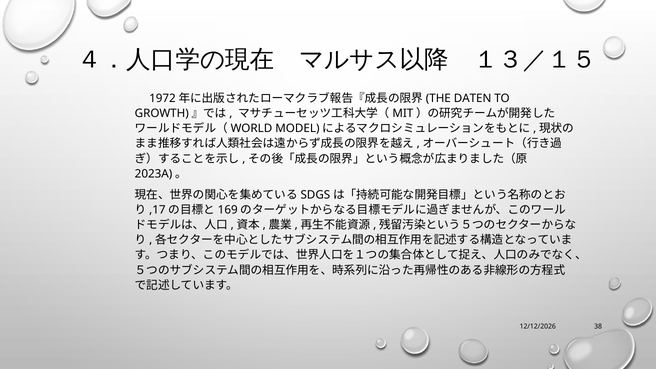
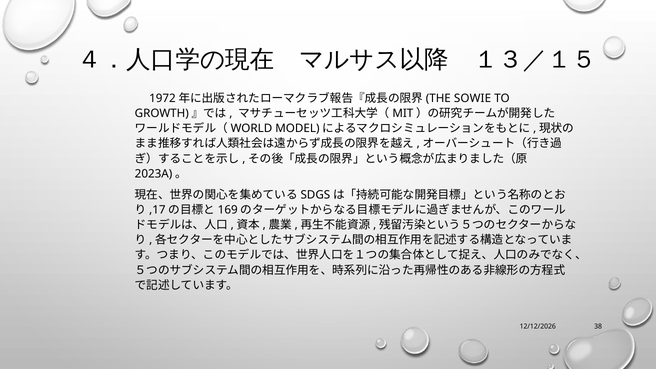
DATEN: DATEN -> SOWIE
